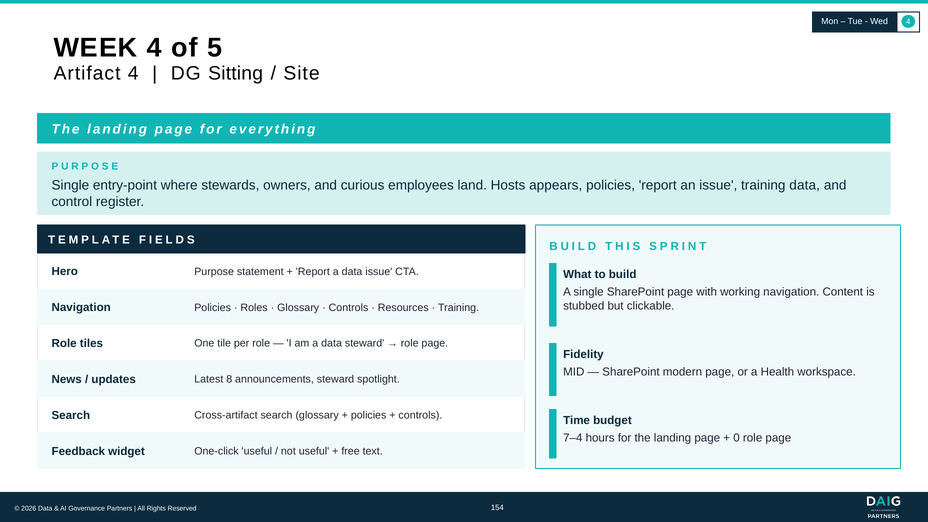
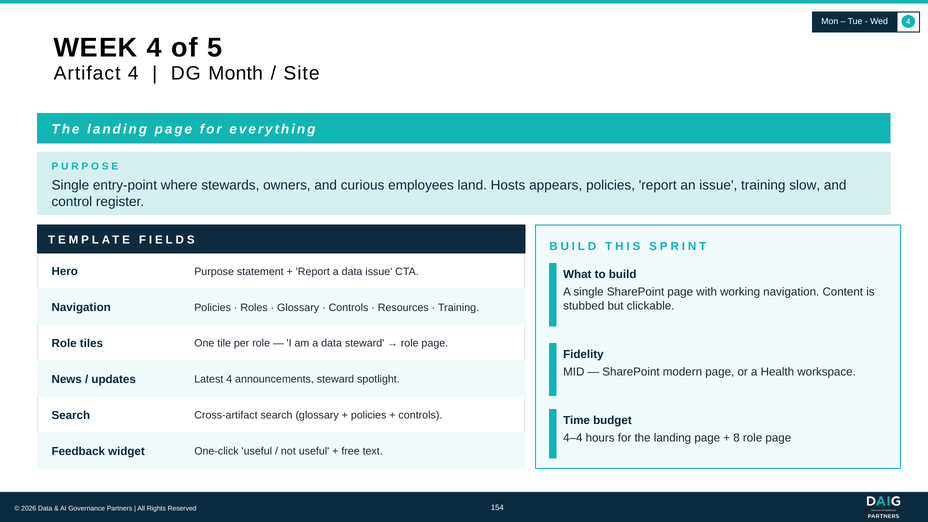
Sitting: Sitting -> Month
training data: data -> slow
Latest 8: 8 -> 4
7–4: 7–4 -> 4–4
0: 0 -> 8
